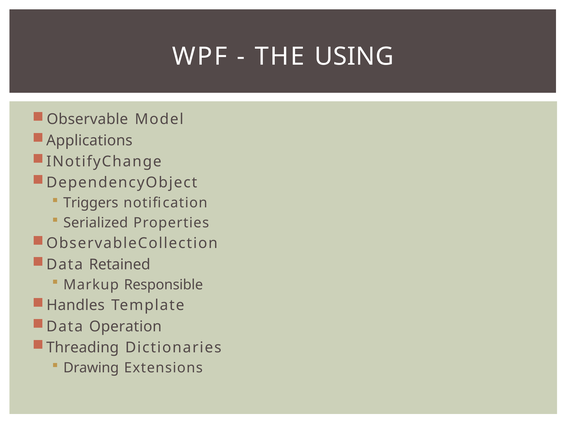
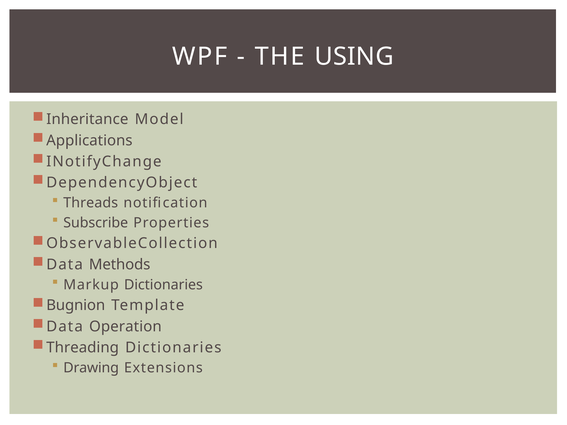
Observable: Observable -> Inheritance
Triggers: Triggers -> Threads
Serialized: Serialized -> Subscribe
Retained: Retained -> Methods
Markup Responsible: Responsible -> Dictionaries
Handles: Handles -> Bugnion
